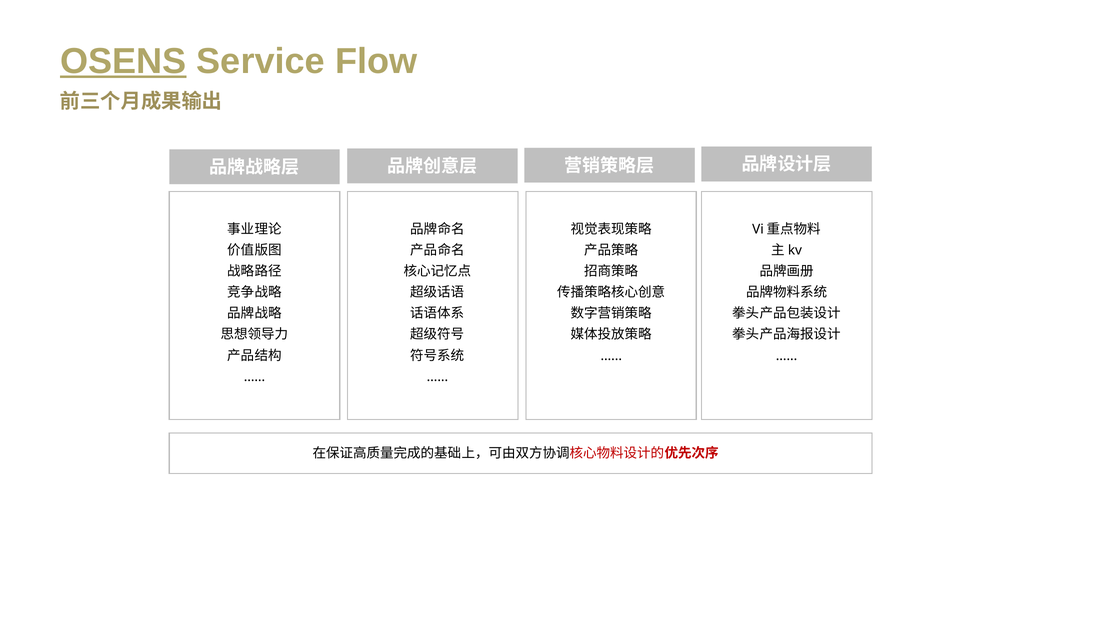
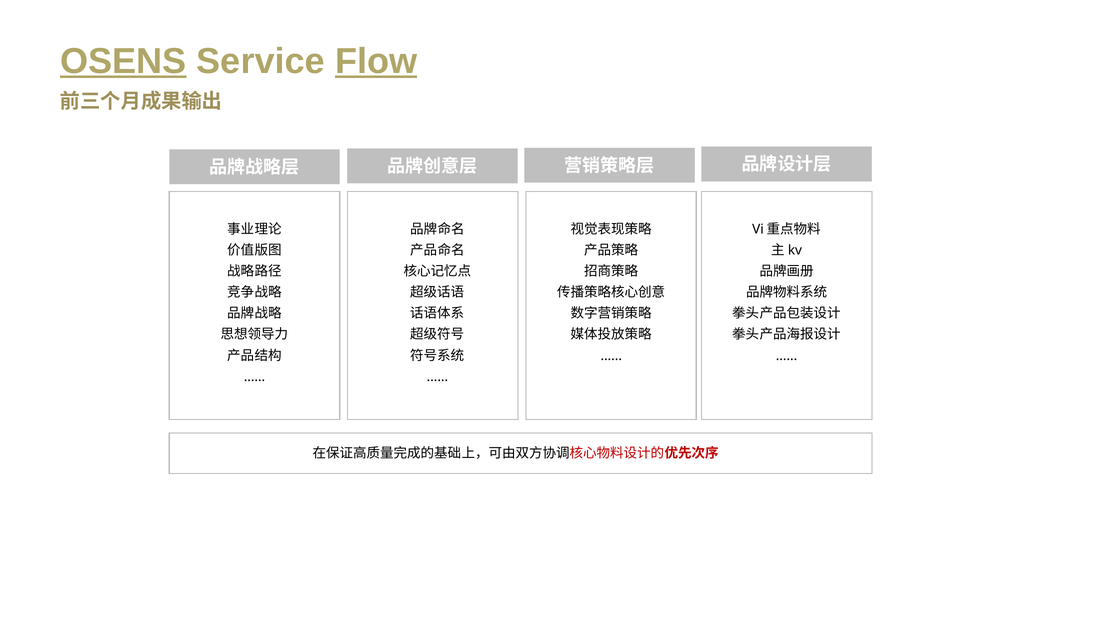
Flow underline: none -> present
